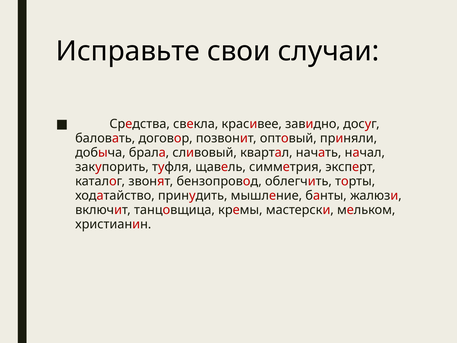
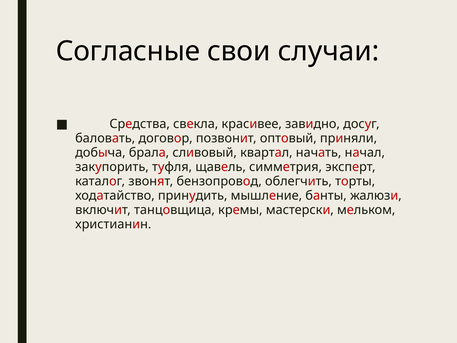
Исправьте: Исправьте -> Согласные
